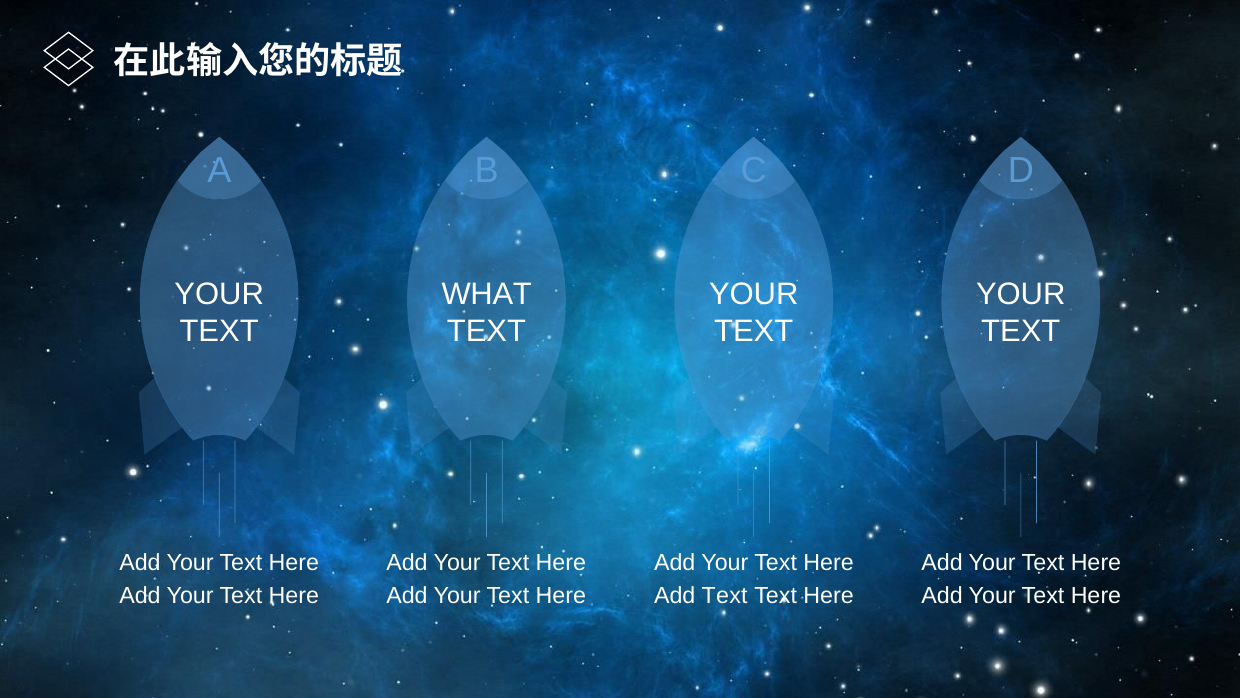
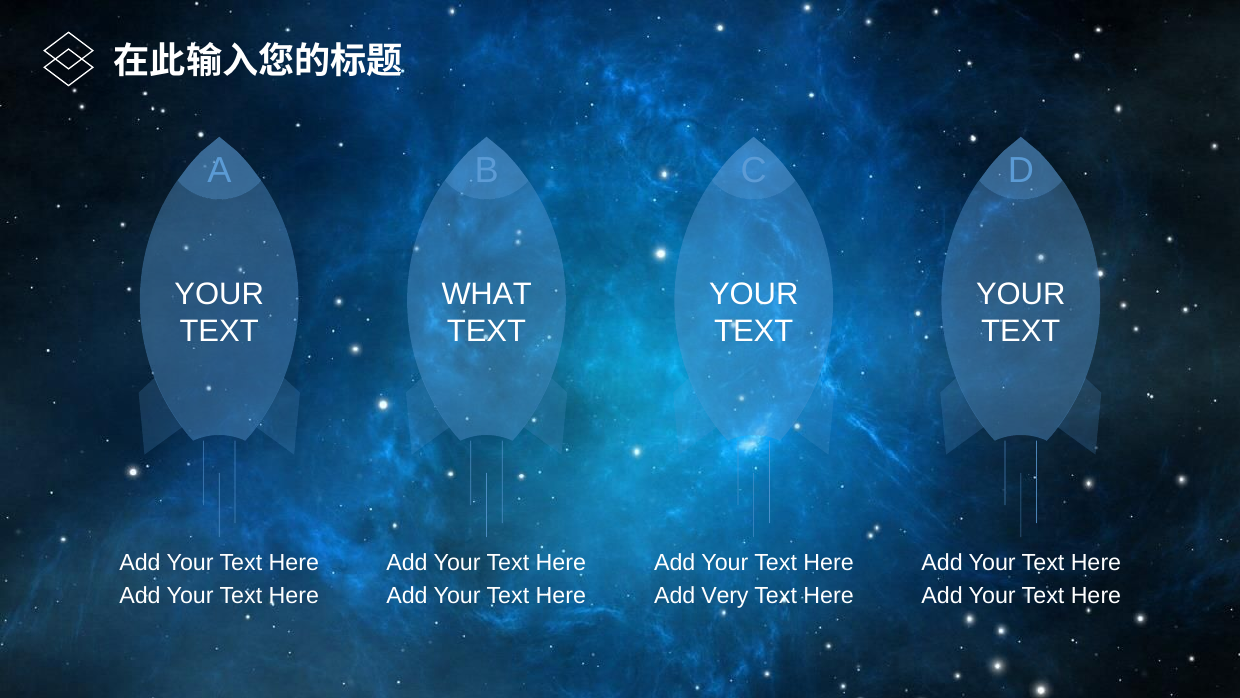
Add Text: Text -> Very
